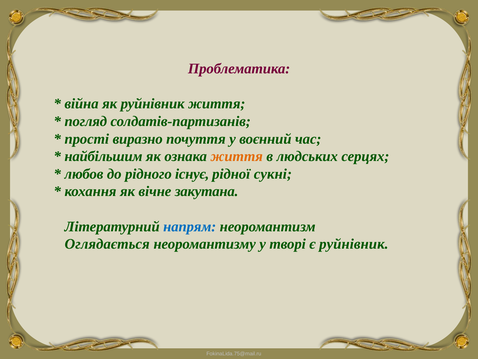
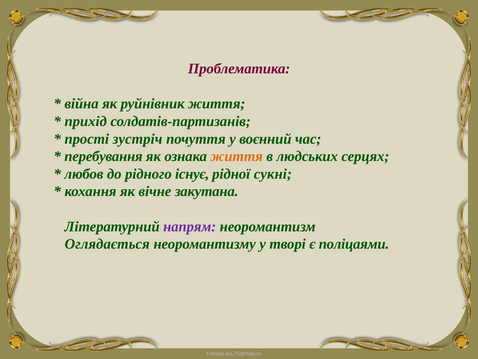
погляд: погляд -> прихід
виразно: виразно -> зустріч
найбільшим: найбільшим -> перебування
напрям colour: blue -> purple
є руйнівник: руйнівник -> поліцаями
